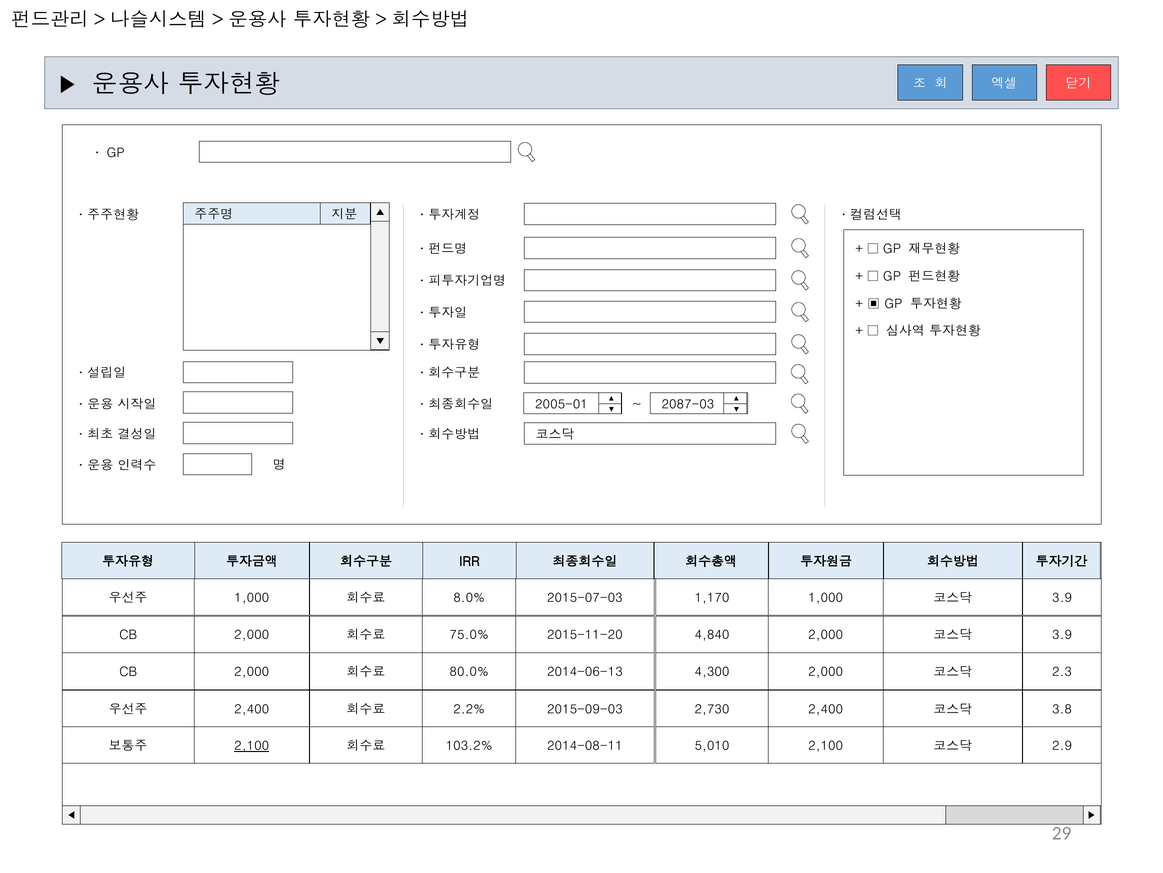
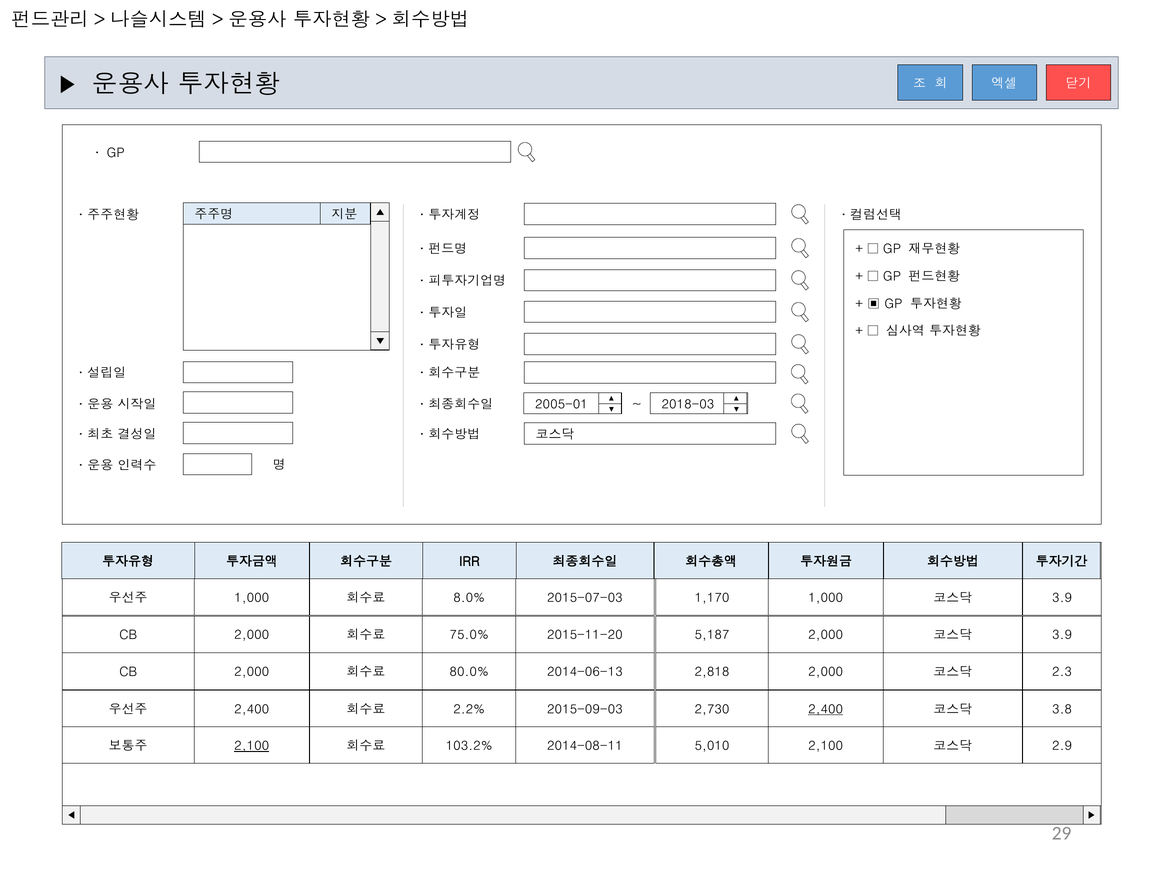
2087-03: 2087-03 -> 2018-03
4,840: 4,840 -> 5,187
4,300: 4,300 -> 2,818
2,400 at (826, 709) underline: none -> present
